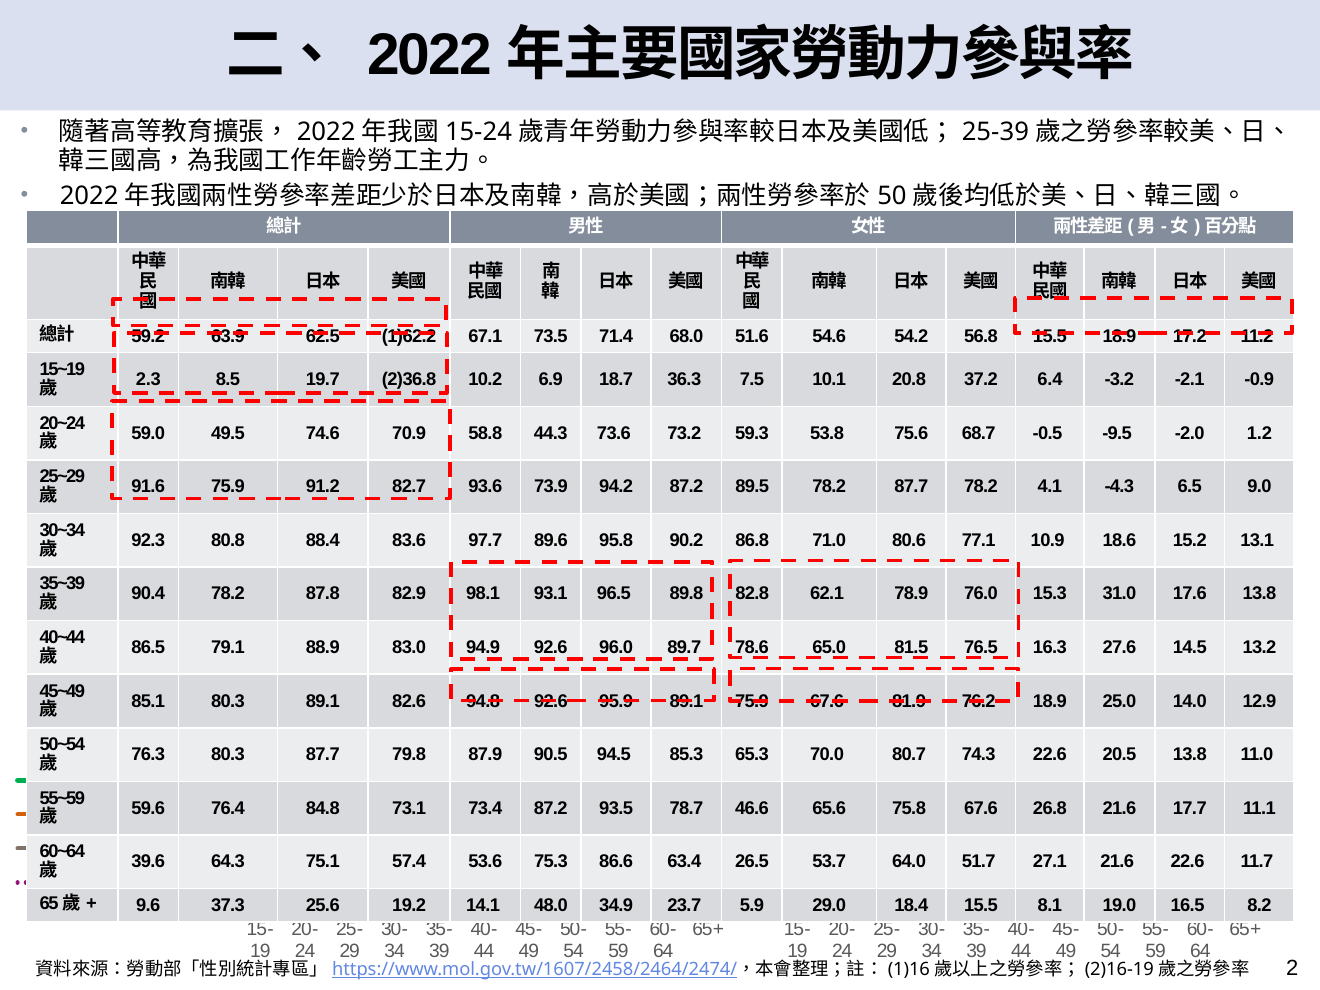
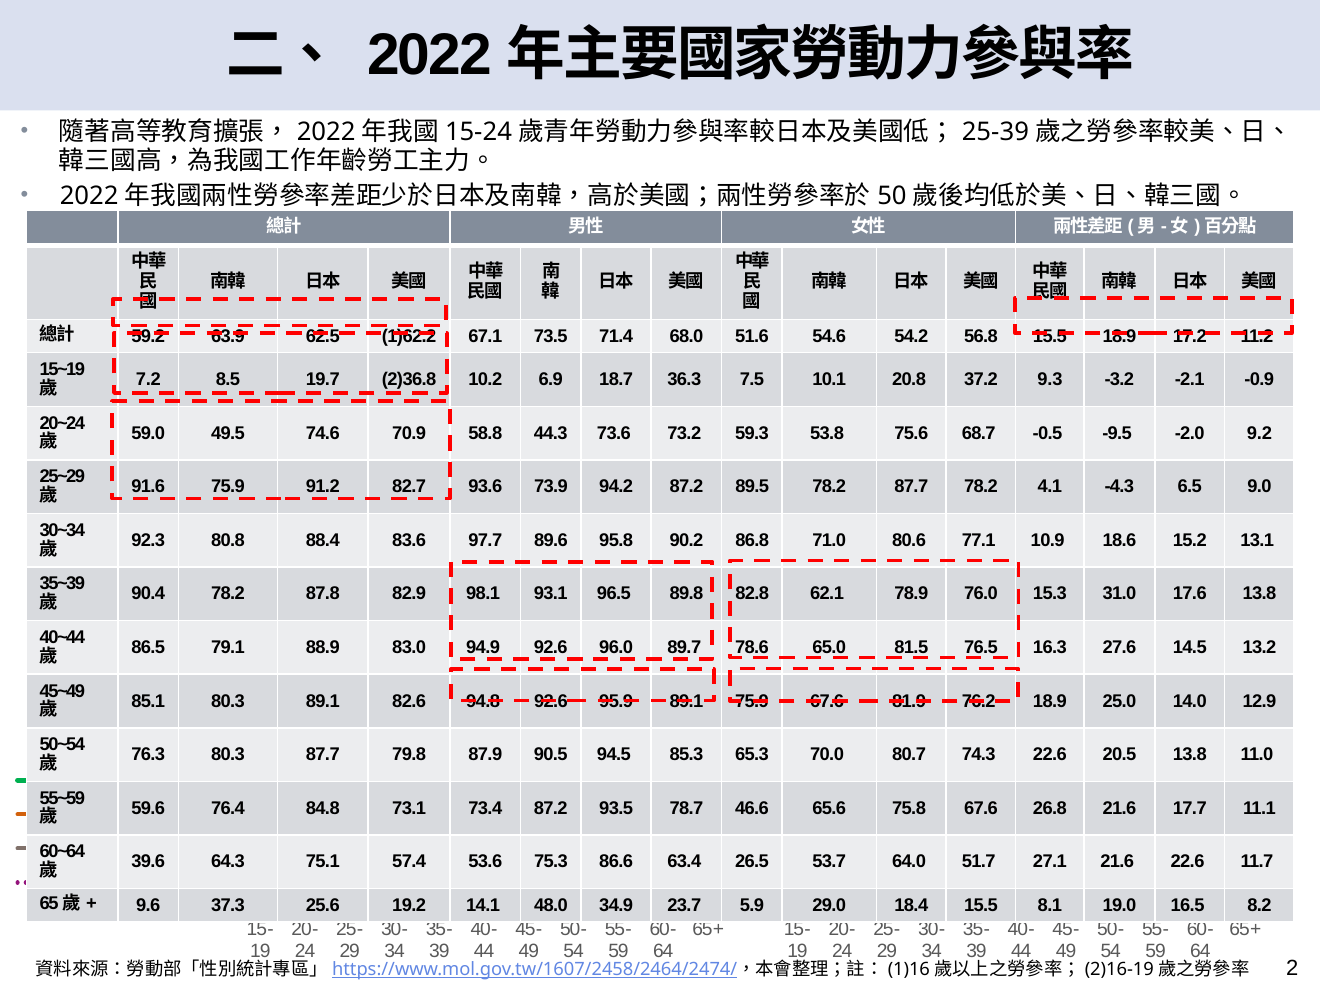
2.3: 2.3 -> 7.2
6.4: 6.4 -> 9.3
1.2: 1.2 -> 9.2
